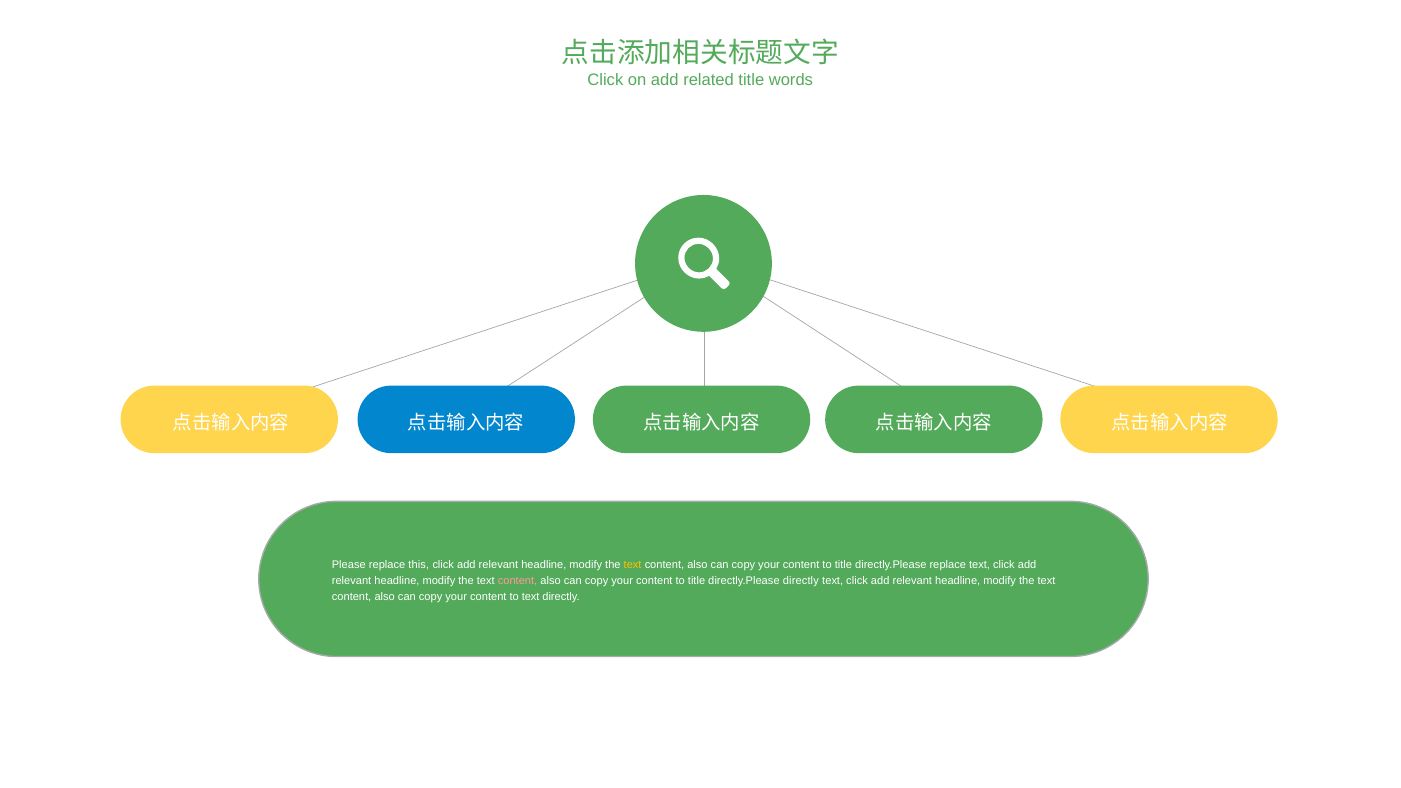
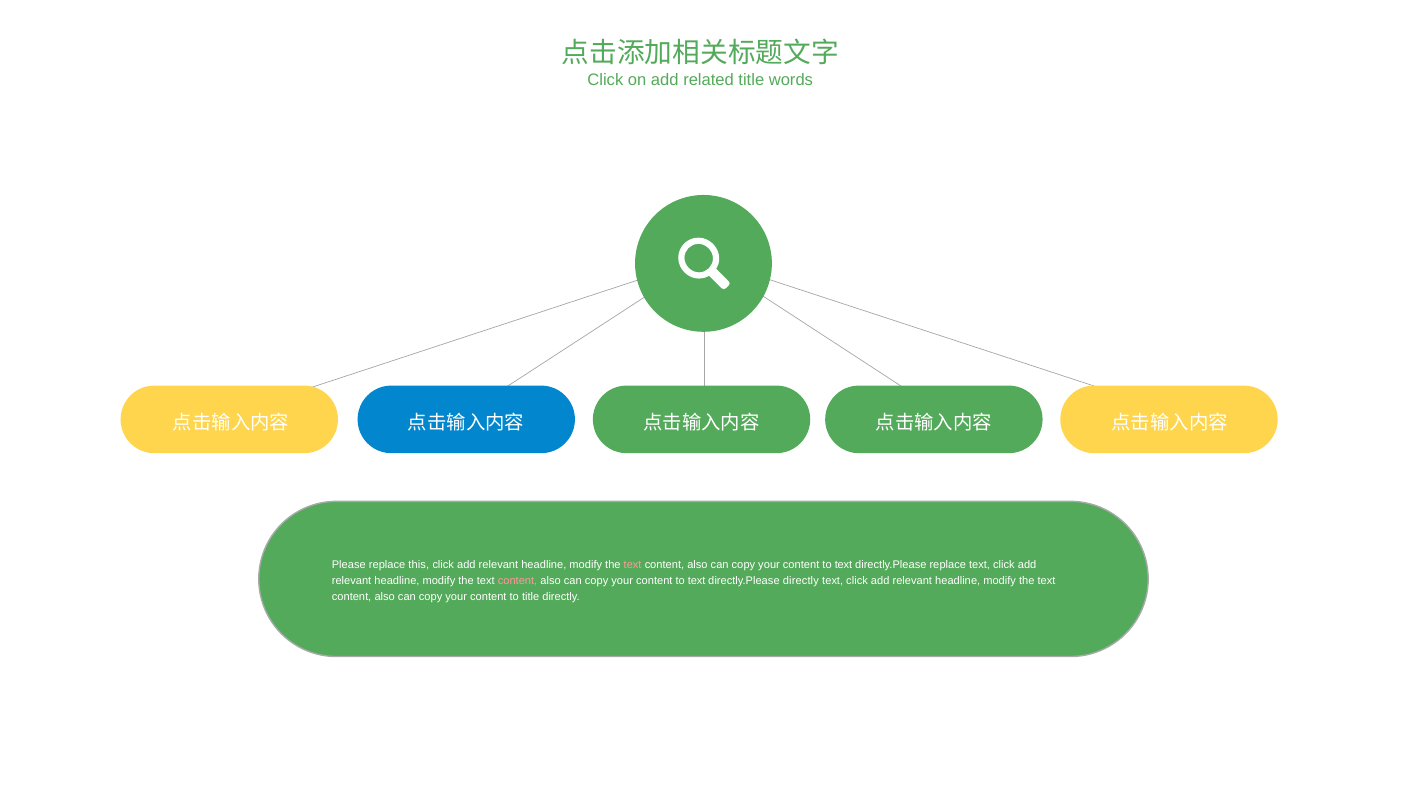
text at (633, 565) colour: yellow -> pink
title at (843, 565): title -> text
title at (697, 581): title -> text
to text: text -> title
